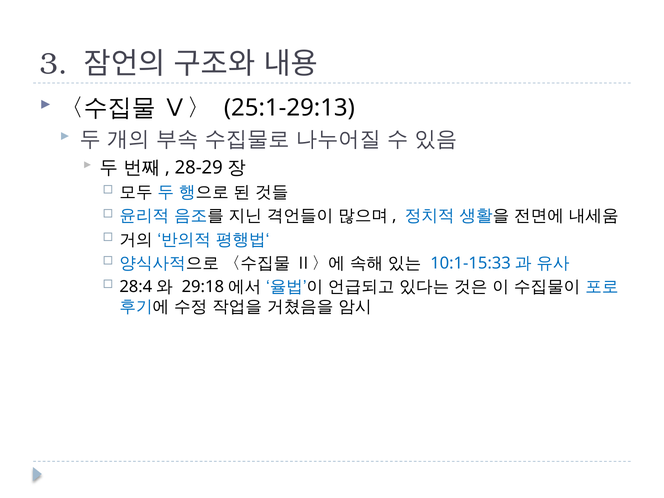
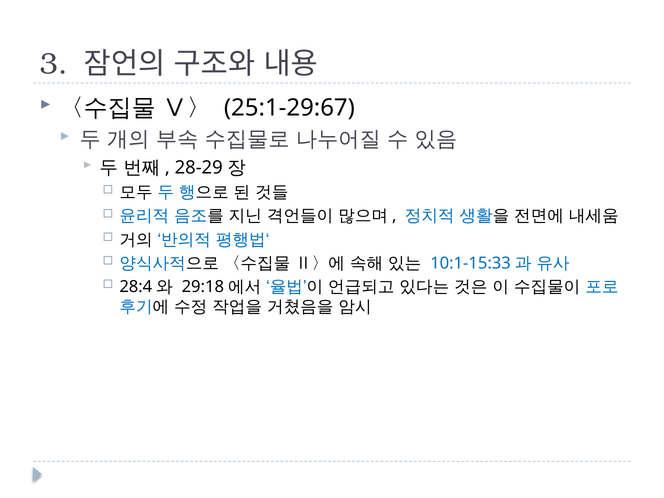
25:1-29:13: 25:1-29:13 -> 25:1-29:67
